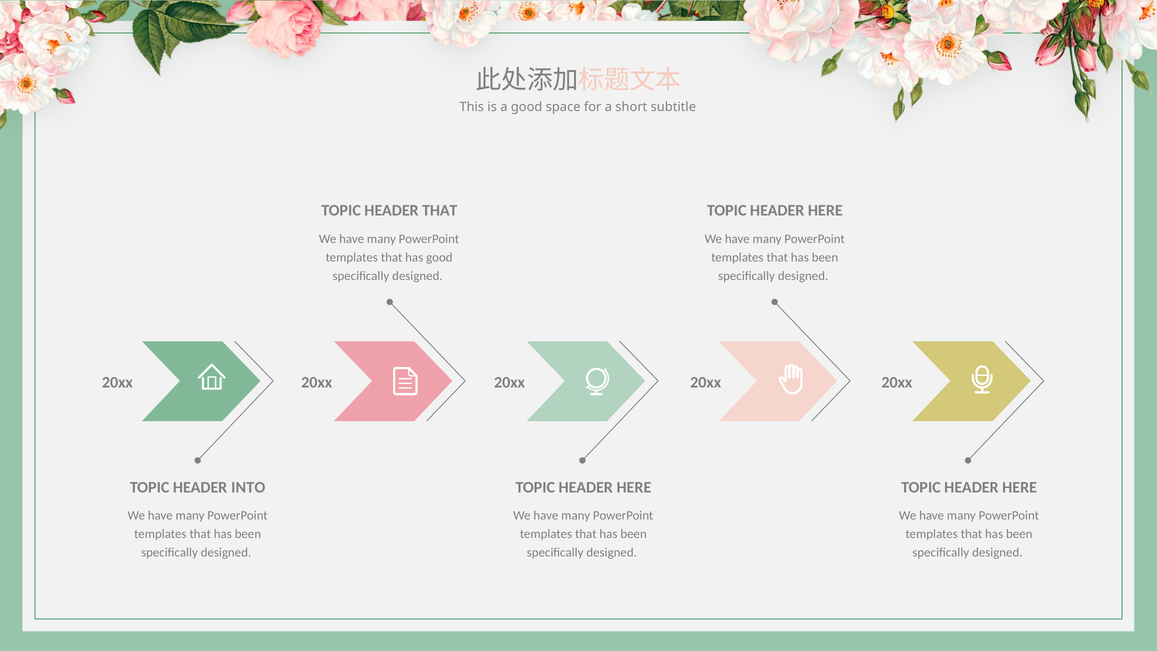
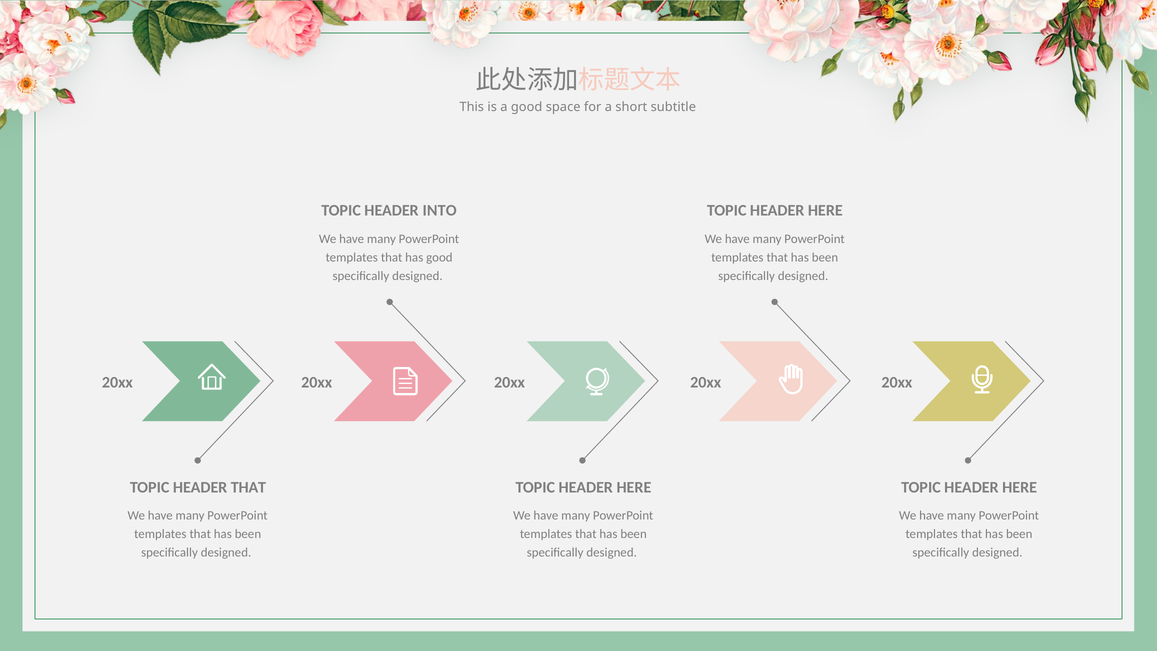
HEADER THAT: THAT -> INTO
HEADER INTO: INTO -> THAT
